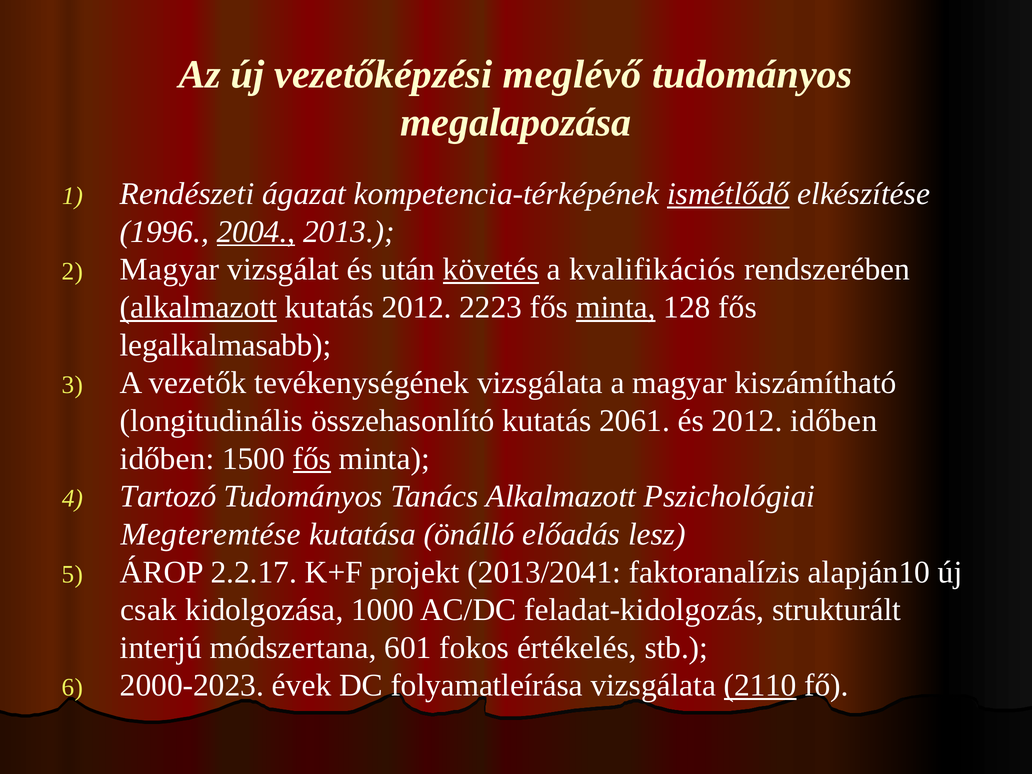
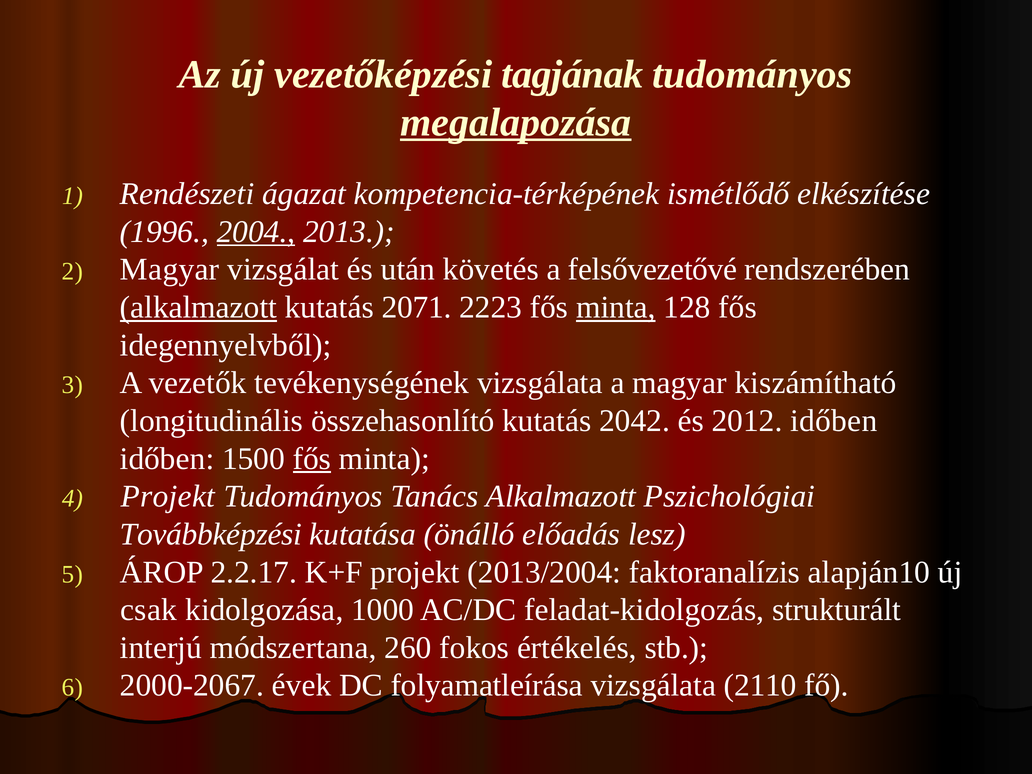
meglévő: meglévő -> tagjának
megalapozása underline: none -> present
ismétlődő underline: present -> none
követés underline: present -> none
kvalifikációs: kvalifikációs -> felsővezetővé
kutatás 2012: 2012 -> 2071
legalkalmasabb: legalkalmasabb -> idegennyelvből
2061: 2061 -> 2042
Tartozó at (168, 496): Tartozó -> Projekt
Megteremtése: Megteremtése -> Továbbképzési
2013/2041: 2013/2041 -> 2013/2004
601: 601 -> 260
2000-2023: 2000-2023 -> 2000-2067
2110 underline: present -> none
